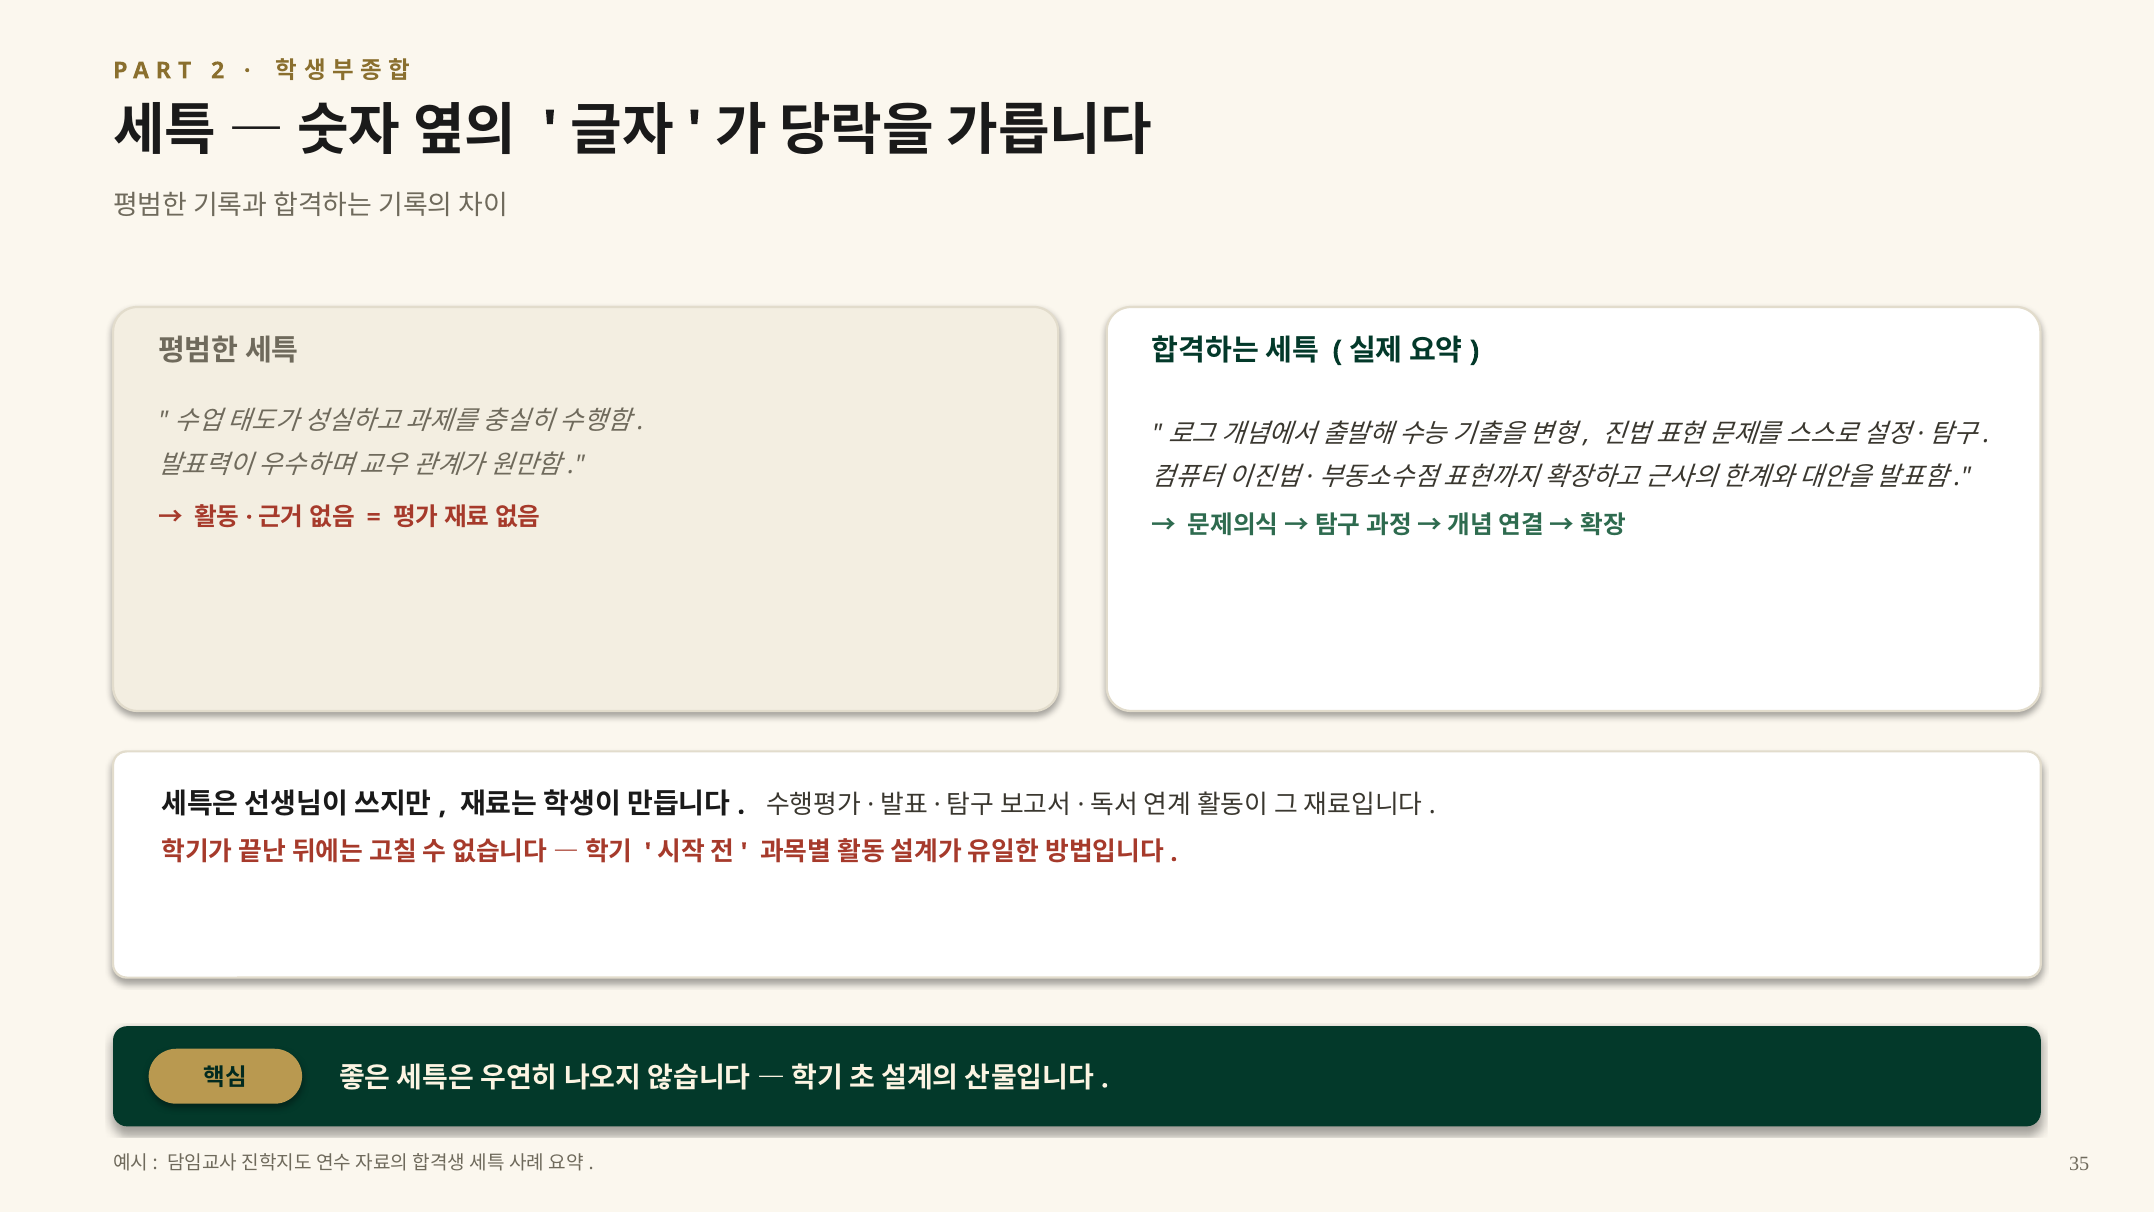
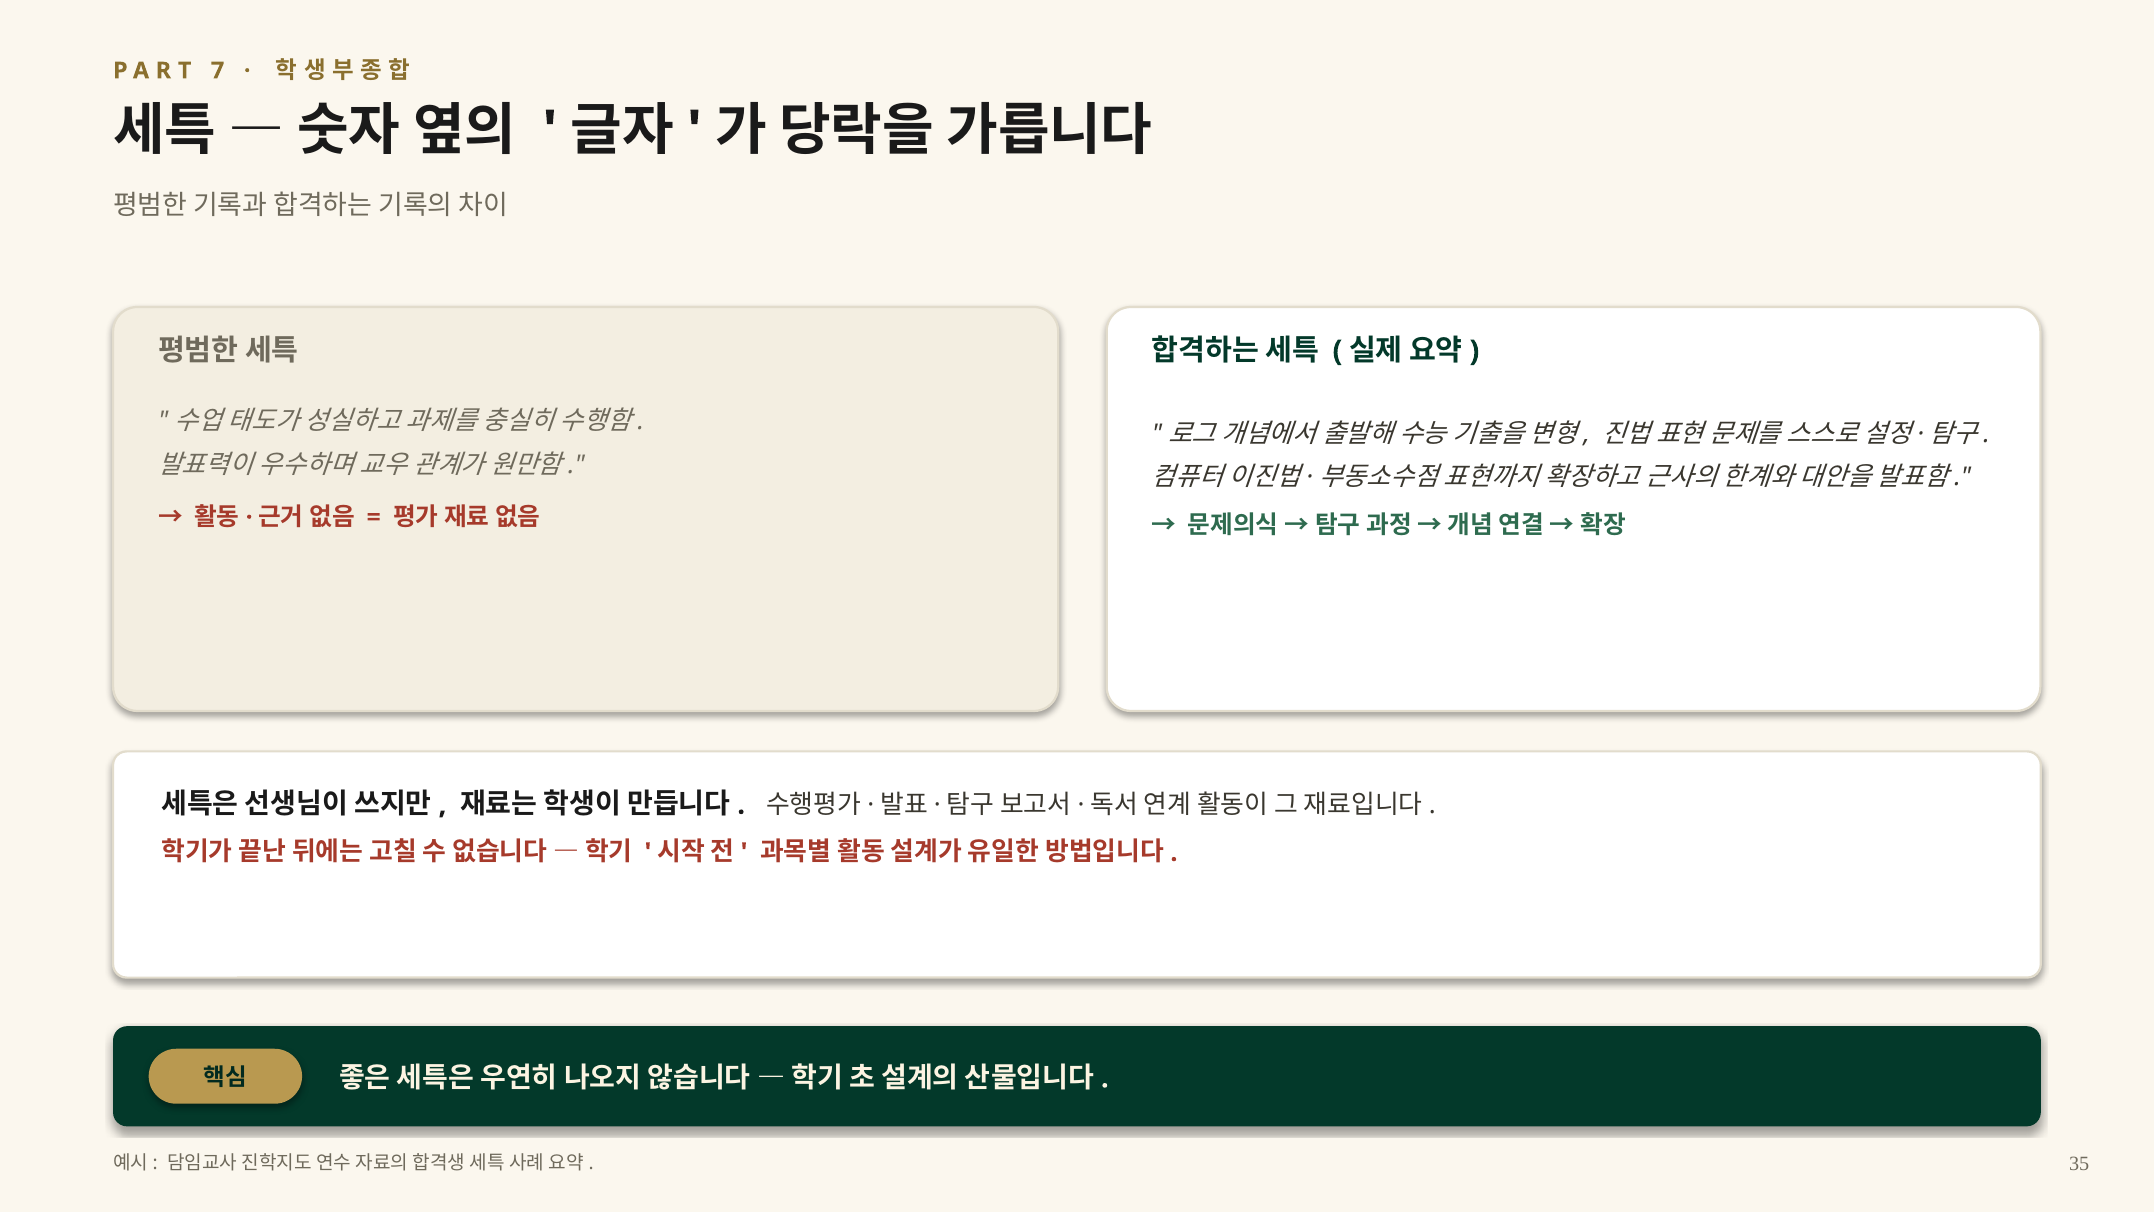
2: 2 -> 7
